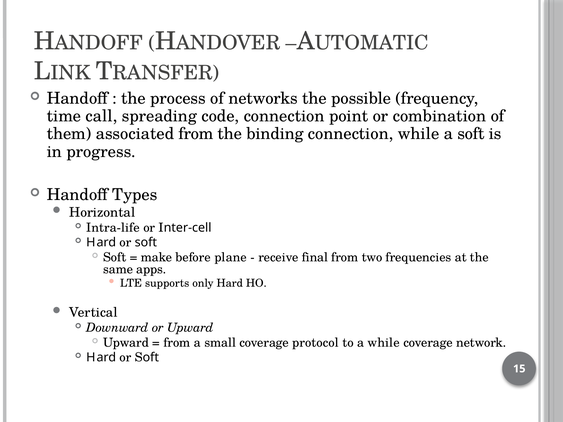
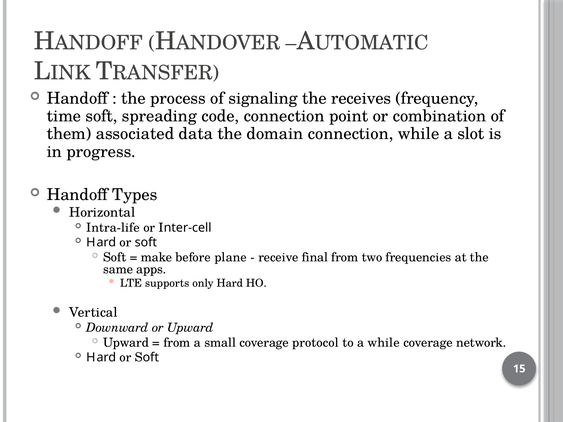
networks: networks -> signaling
possible: possible -> receives
time call: call -> soft
associated from: from -> data
binding: binding -> domain
a soft: soft -> slot
